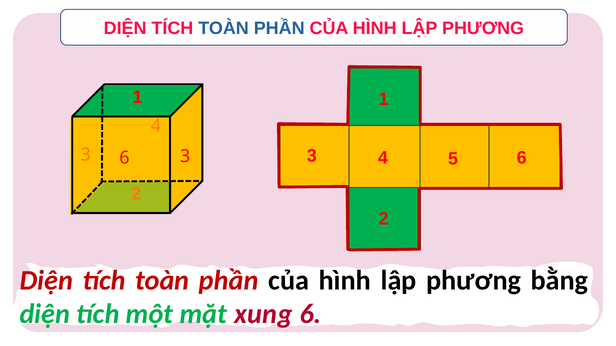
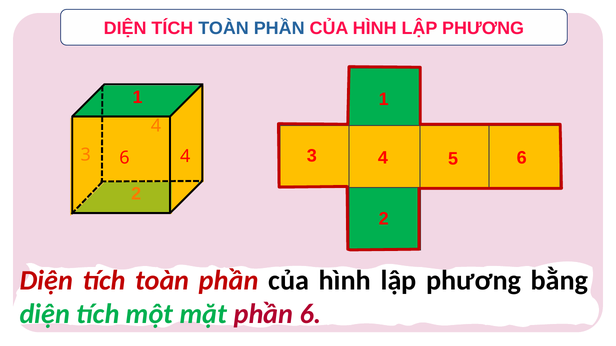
6 3: 3 -> 4
mặt xung: xung -> phần
